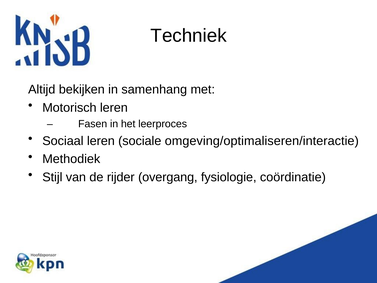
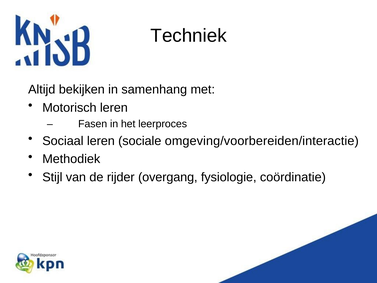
omgeving/optimaliseren/interactie: omgeving/optimaliseren/interactie -> omgeving/voorbereiden/interactie
